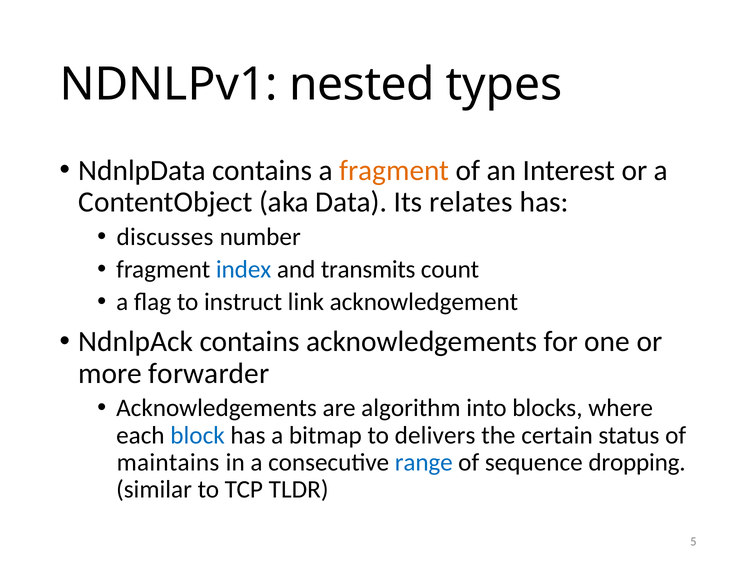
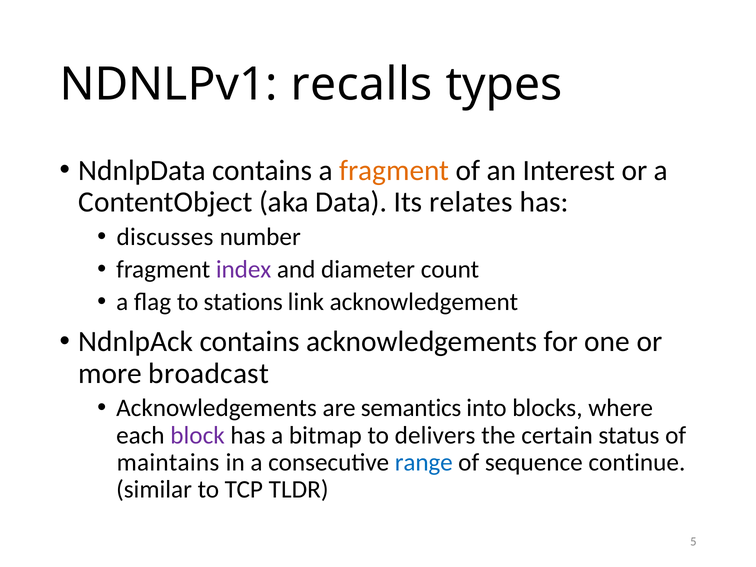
nested: nested -> recalls
index colour: blue -> purple
transmits: transmits -> diameter
instruct: instruct -> stations
forwarder: forwarder -> broadcast
algorithm: algorithm -> semantics
block colour: blue -> purple
dropping: dropping -> continue
